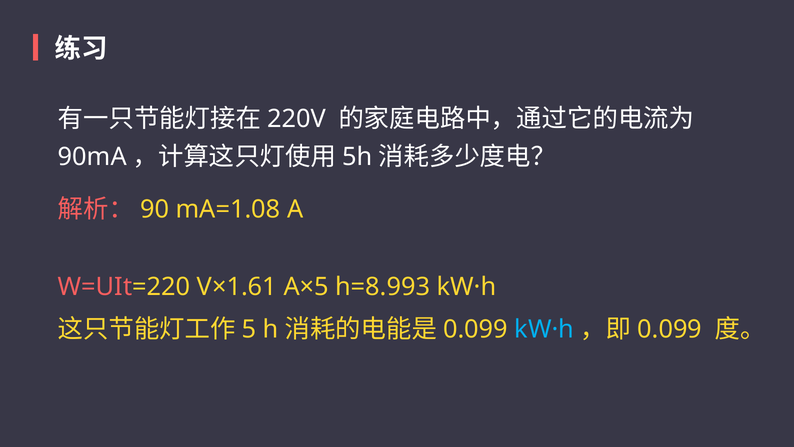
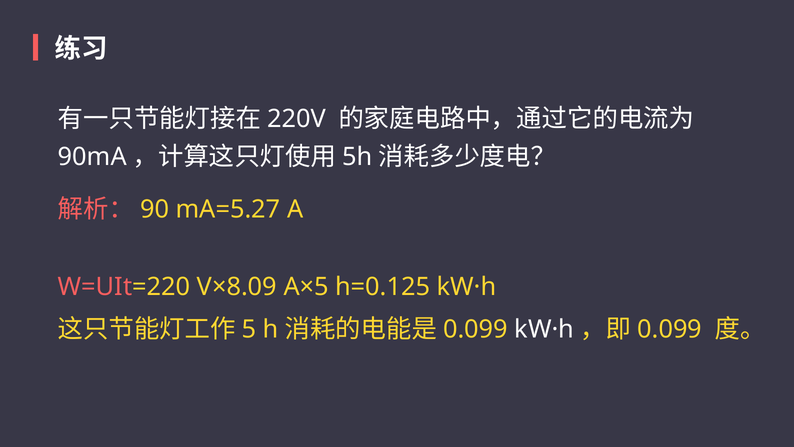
mA=1.08: mA=1.08 -> mA=5.27
V×1.61: V×1.61 -> V×8.09
h=8.993: h=8.993 -> h=0.125
kW·h at (544, 329) colour: light blue -> white
